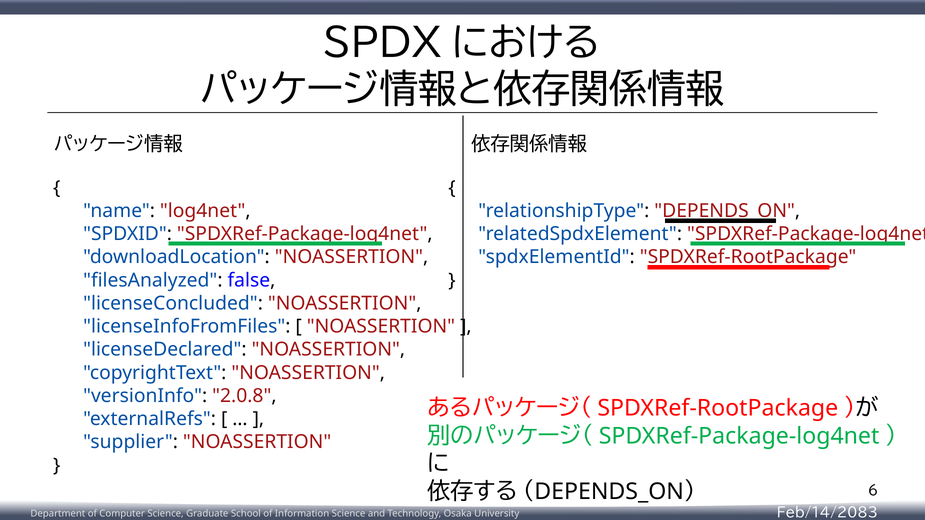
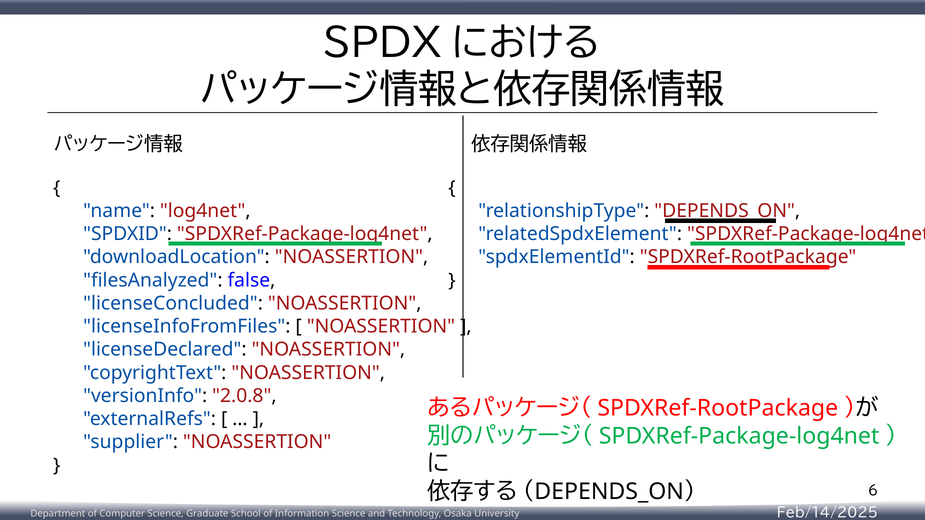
Feb/14/2083: Feb/14/2083 -> Feb/14/2025
